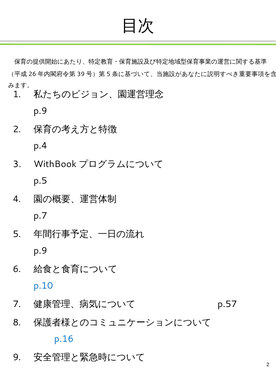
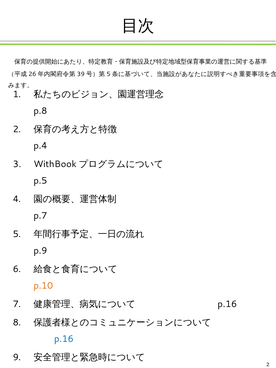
p.9 at (40, 111): p.9 -> p.8
p.10 colour: blue -> orange
p.57 at (227, 304): p.57 -> p.16
